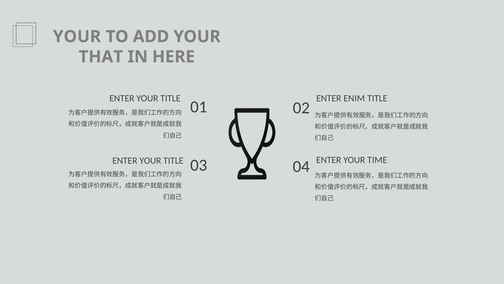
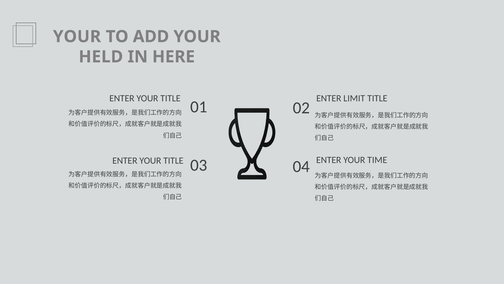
THAT: THAT -> HELD
ENIM: ENIM -> LIMIT
